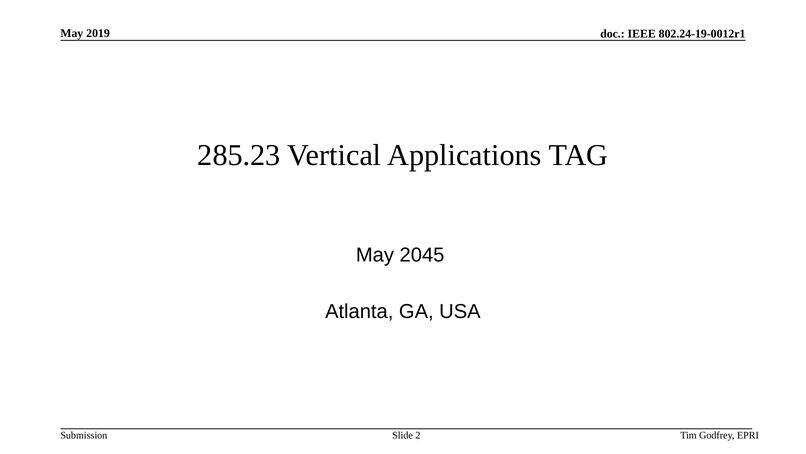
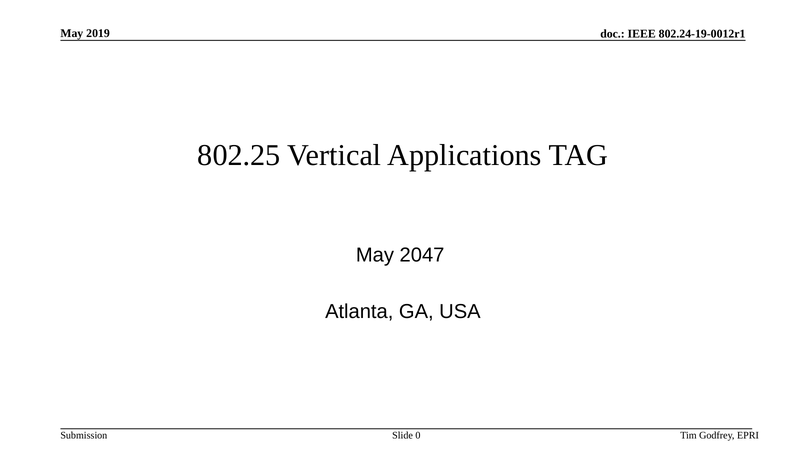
285.23: 285.23 -> 802.25
2045: 2045 -> 2047
2: 2 -> 0
